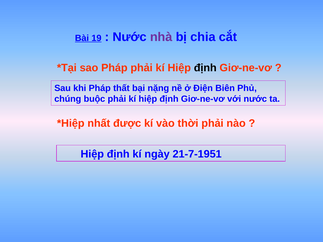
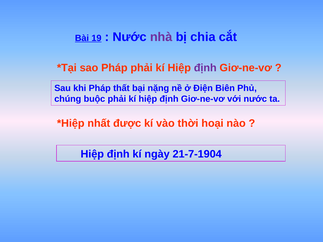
định at (205, 68) colour: black -> purple
thời phải: phải -> hoại
21-7-1951: 21-7-1951 -> 21-7-1904
